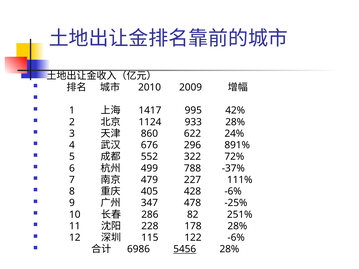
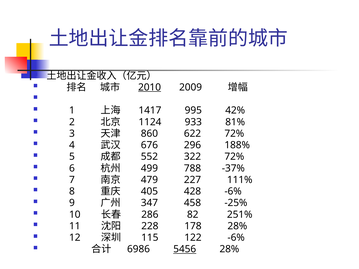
2010 underline: none -> present
933 28%: 28% -> 81%
622 24%: 24% -> 72%
891%: 891% -> 188%
478: 478 -> 458
